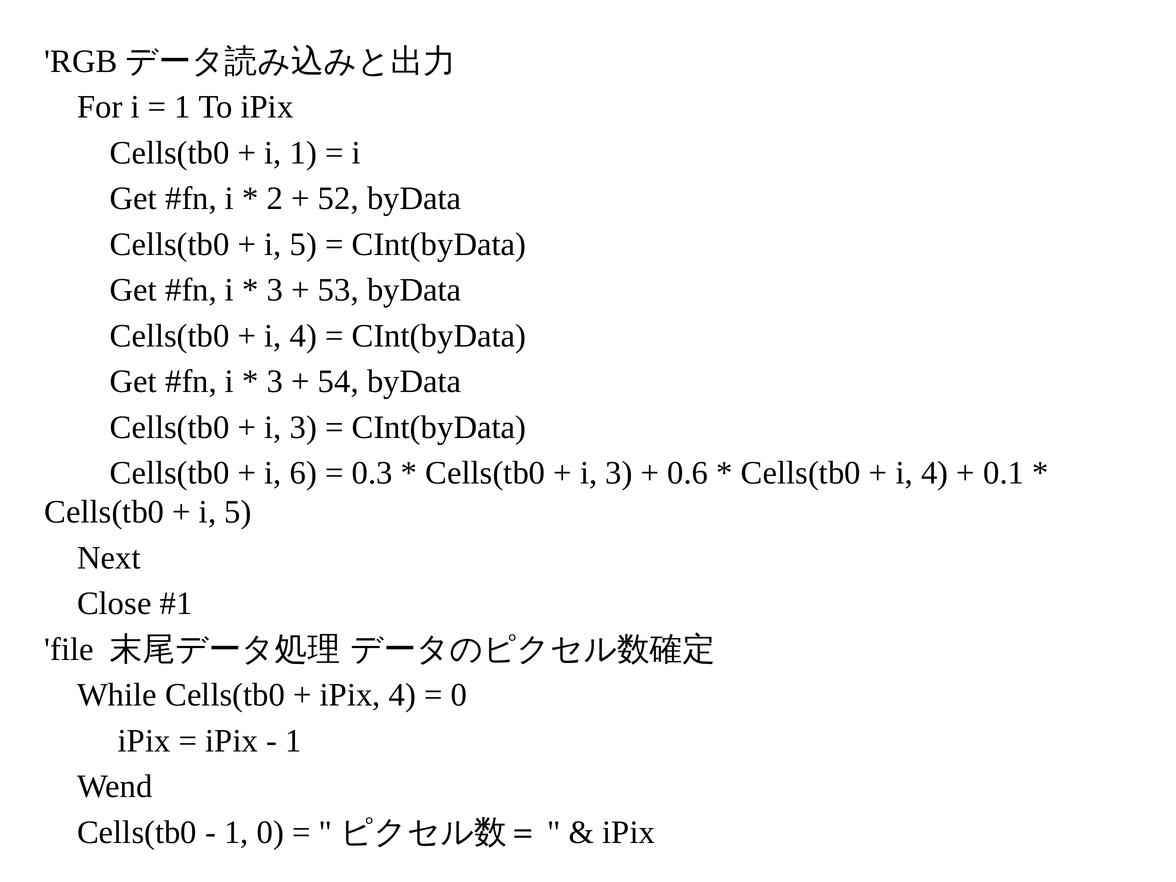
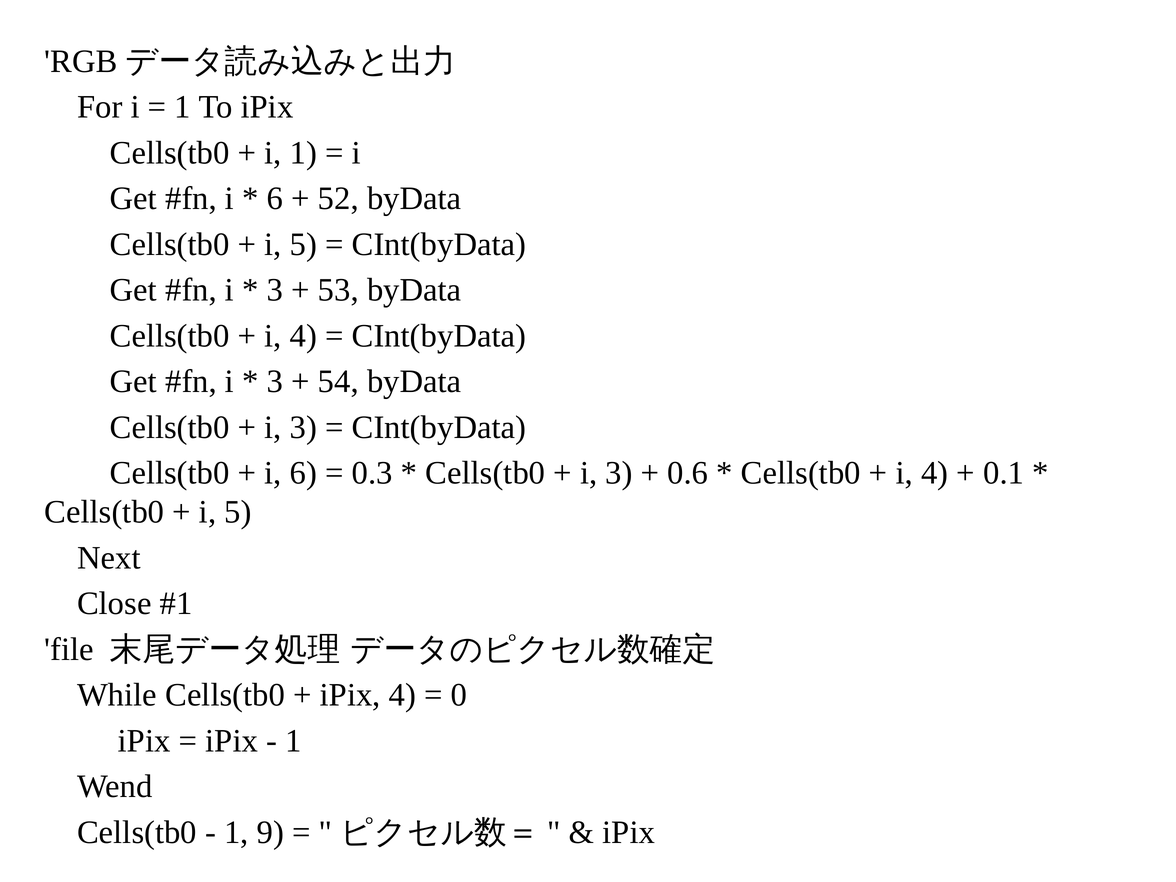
2 at (275, 199): 2 -> 6
1 0: 0 -> 9
